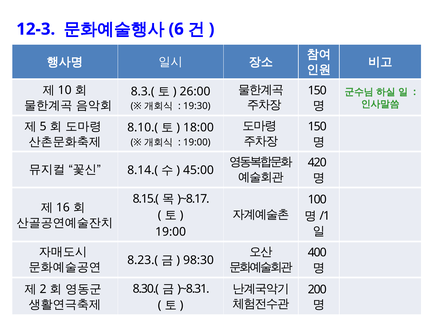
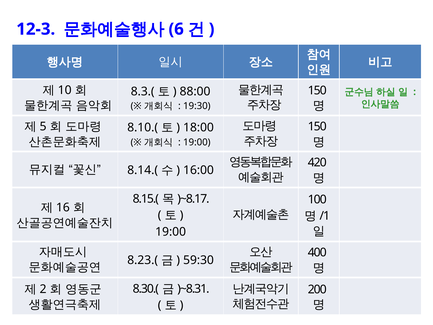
26:00: 26:00 -> 88:00
45:00: 45:00 -> 16:00
98:30: 98:30 -> 59:30
